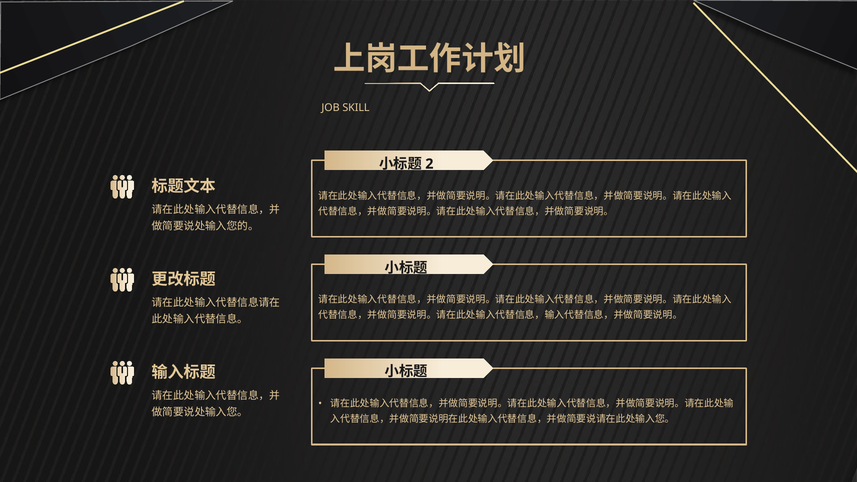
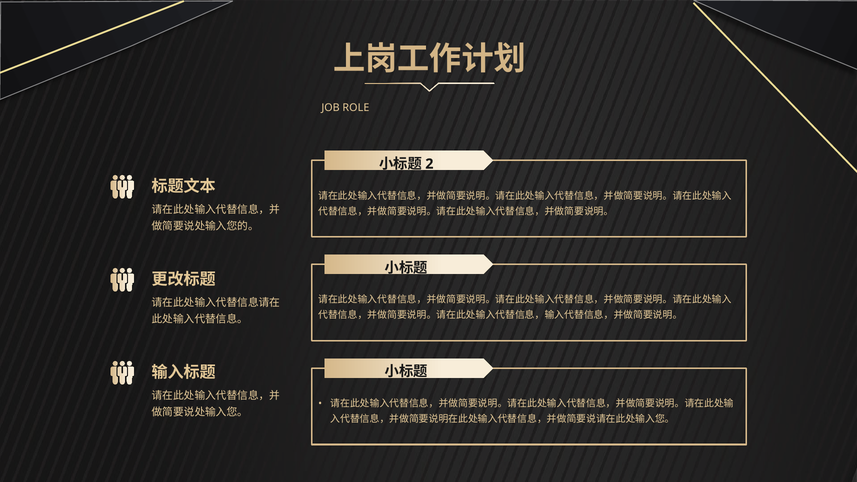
SKILL: SKILL -> ROLE
